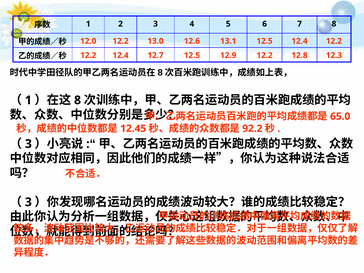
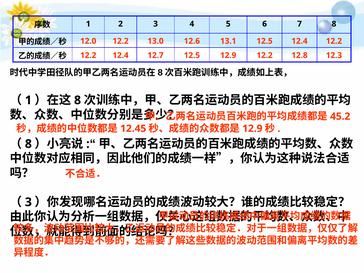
65.0: 65.0 -> 45.2
92.2 at (252, 129): 92.2 -> 12.9
3 at (28, 144): 3 -> 8
